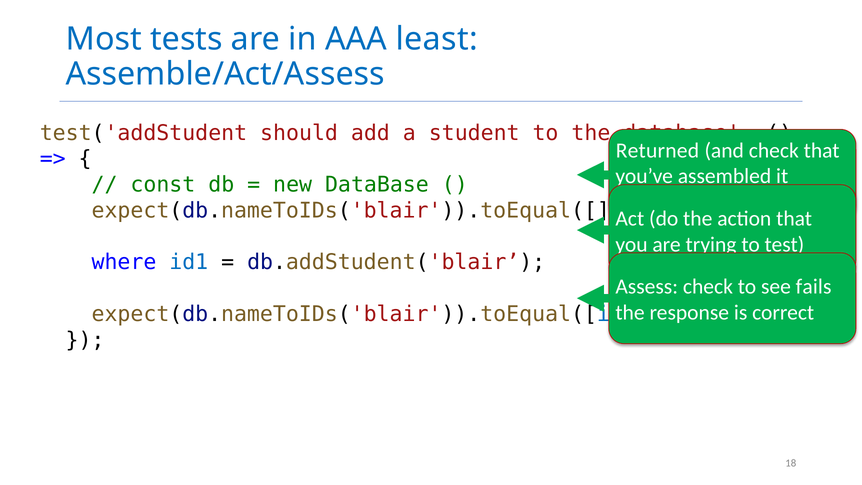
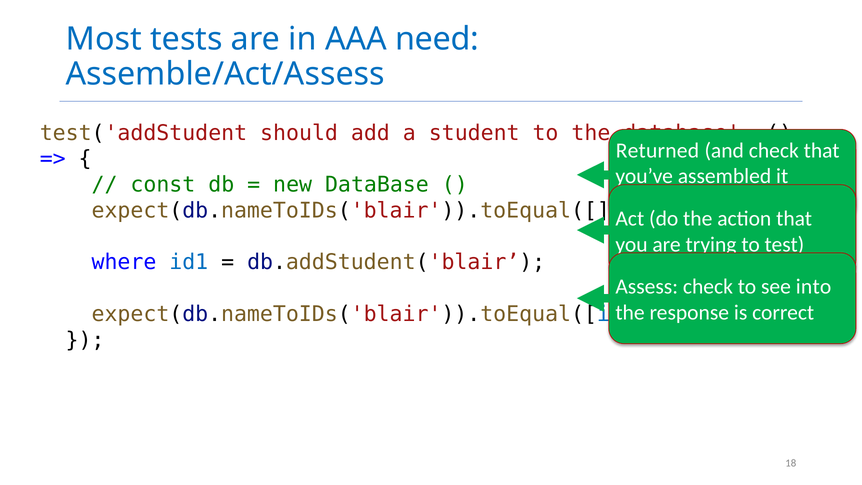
least: least -> need
fails: fails -> into
